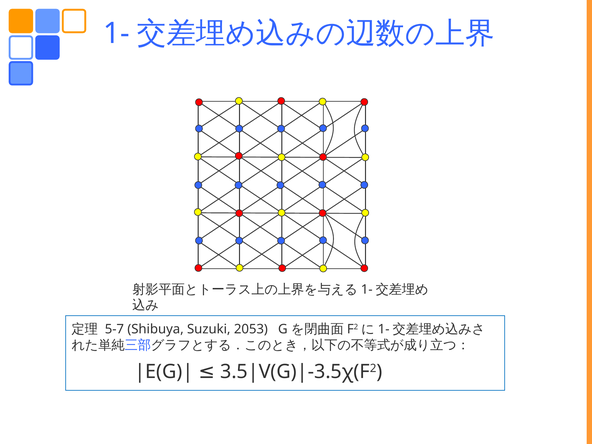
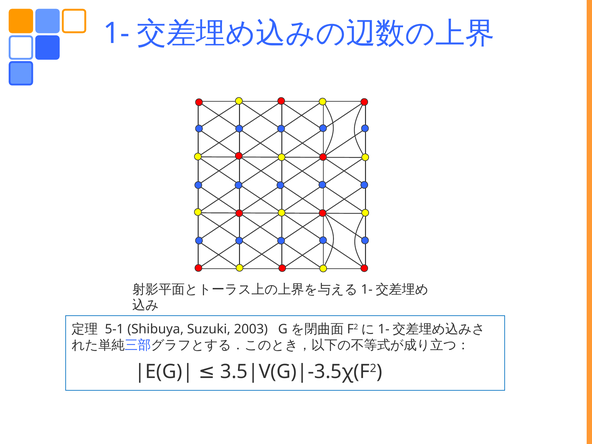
5-7: 5-7 -> 5-1
2053: 2053 -> 2003
